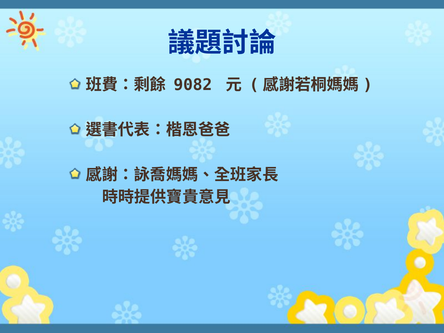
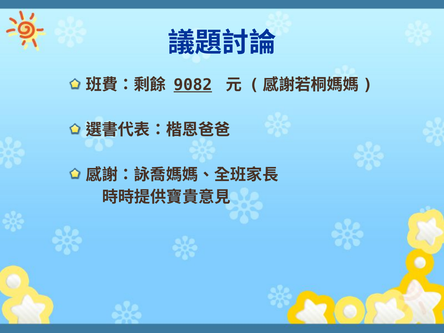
9082 underline: none -> present
